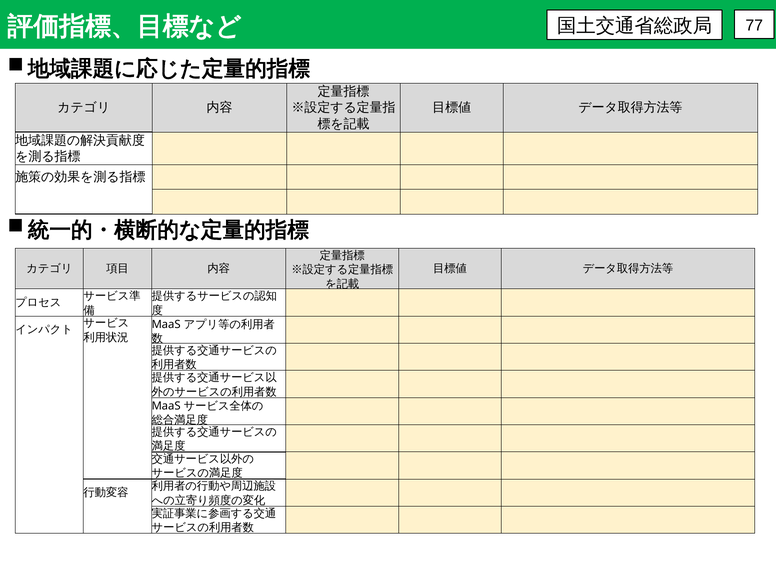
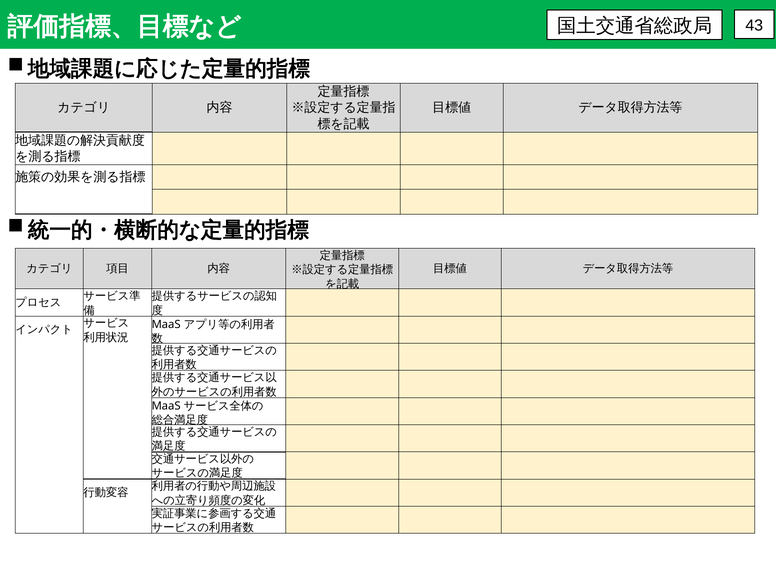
77: 77 -> 43
